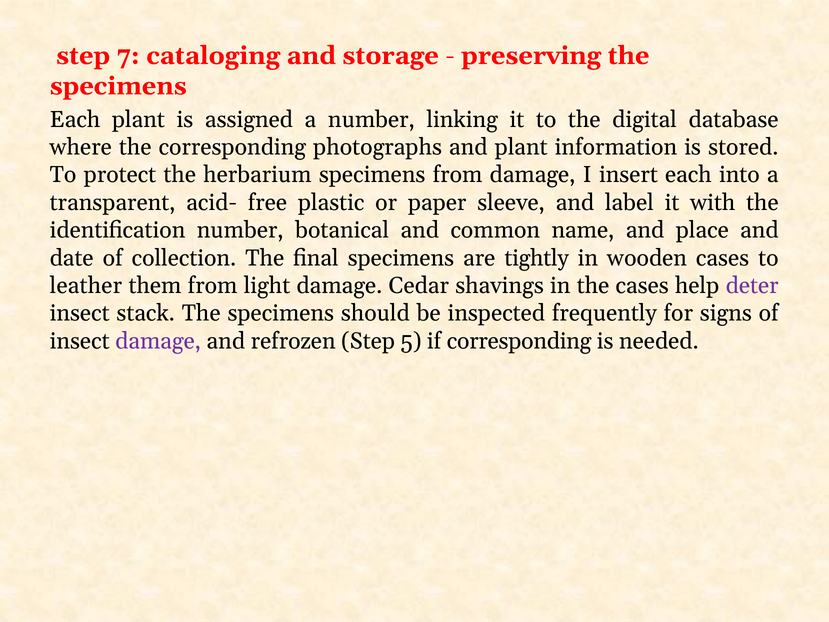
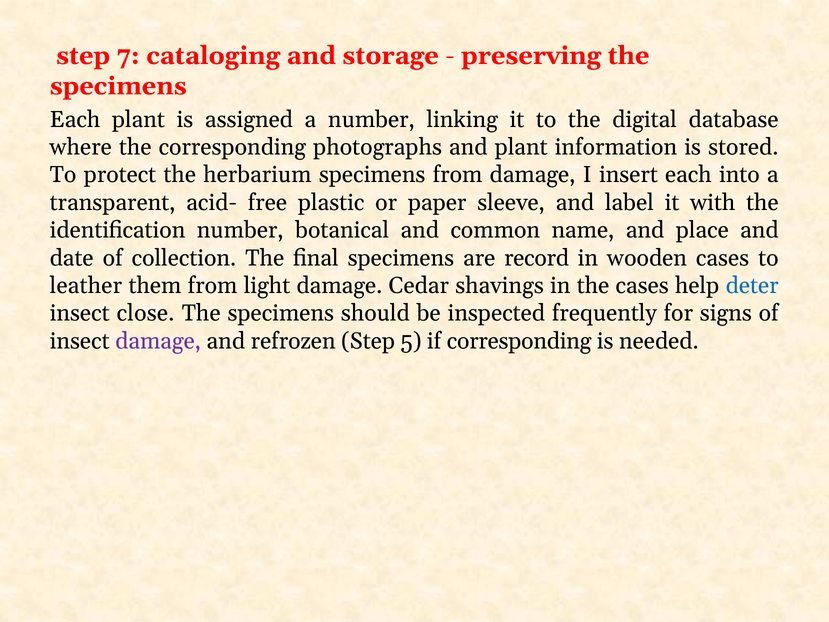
tightly: tightly -> record
deter colour: purple -> blue
stack: stack -> close
